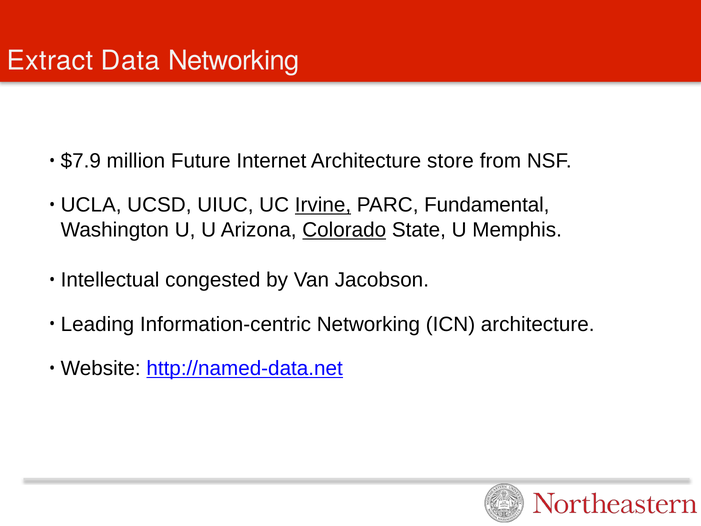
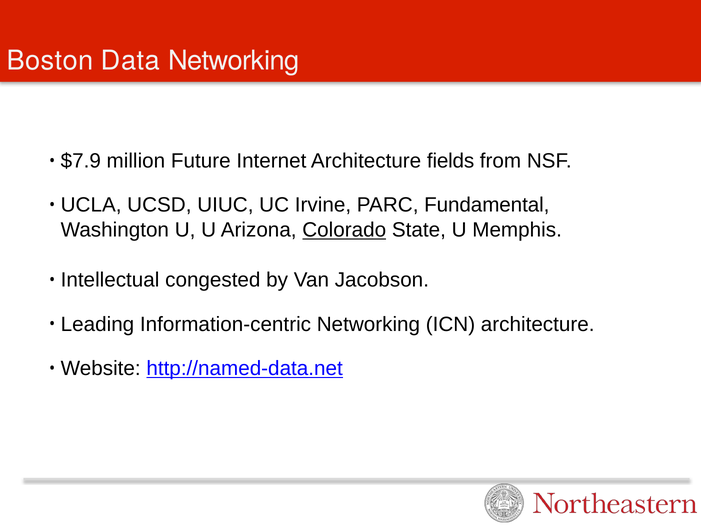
Extract: Extract -> Boston
store: store -> fields
Irvine underline: present -> none
